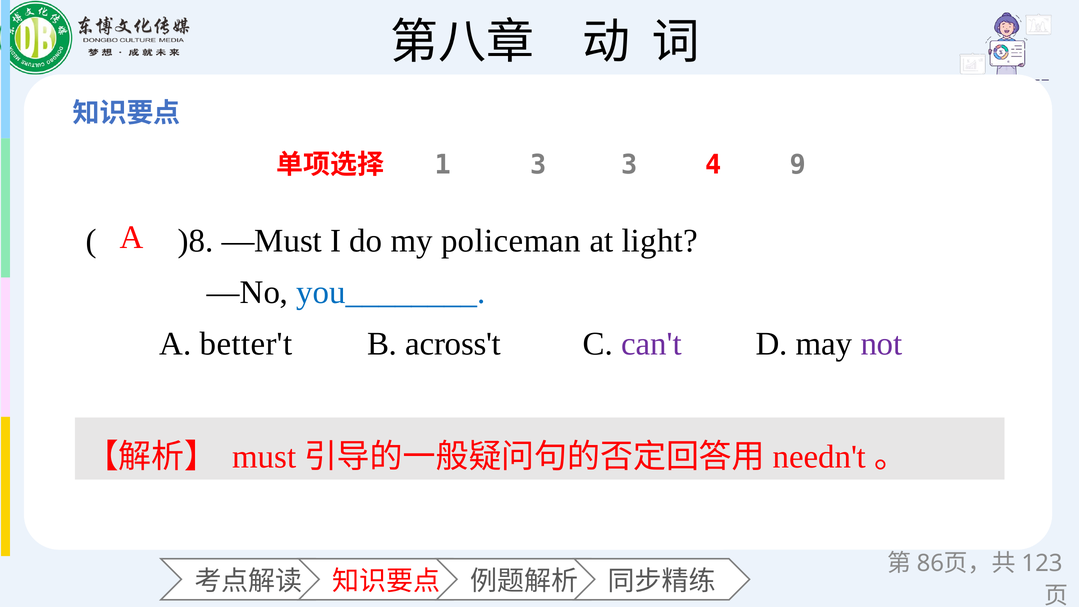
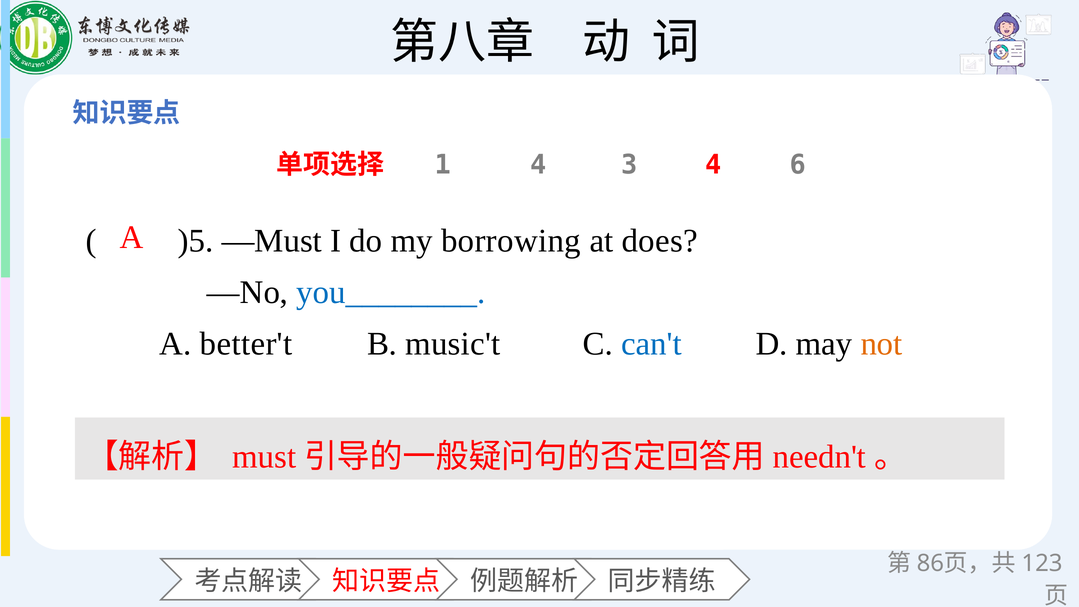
1 3: 3 -> 4
9: 9 -> 6
)8: )8 -> )5
policeman: policeman -> borrowing
light: light -> does
across't: across't -> music't
can't colour: purple -> blue
not colour: purple -> orange
